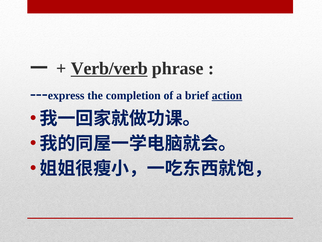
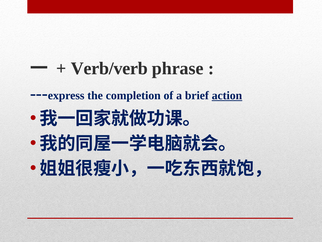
Verb/verb underline: present -> none
